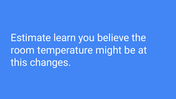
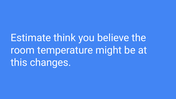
learn: learn -> think
